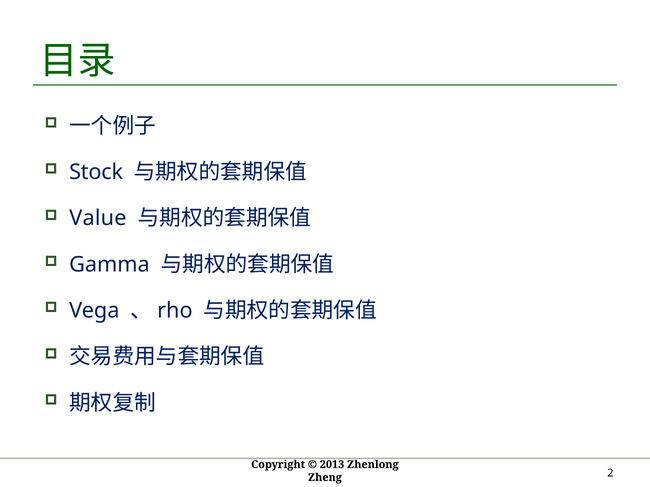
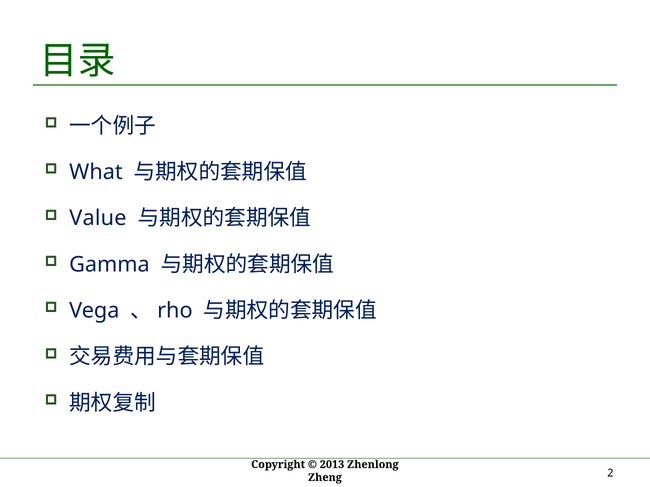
Stock: Stock -> What
